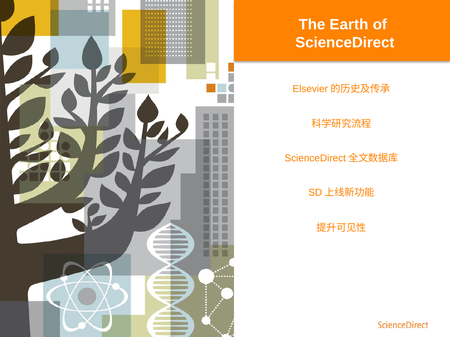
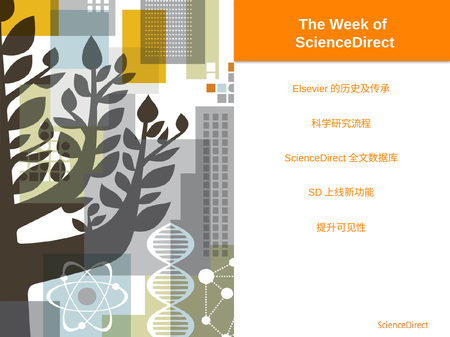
Earth: Earth -> Week
